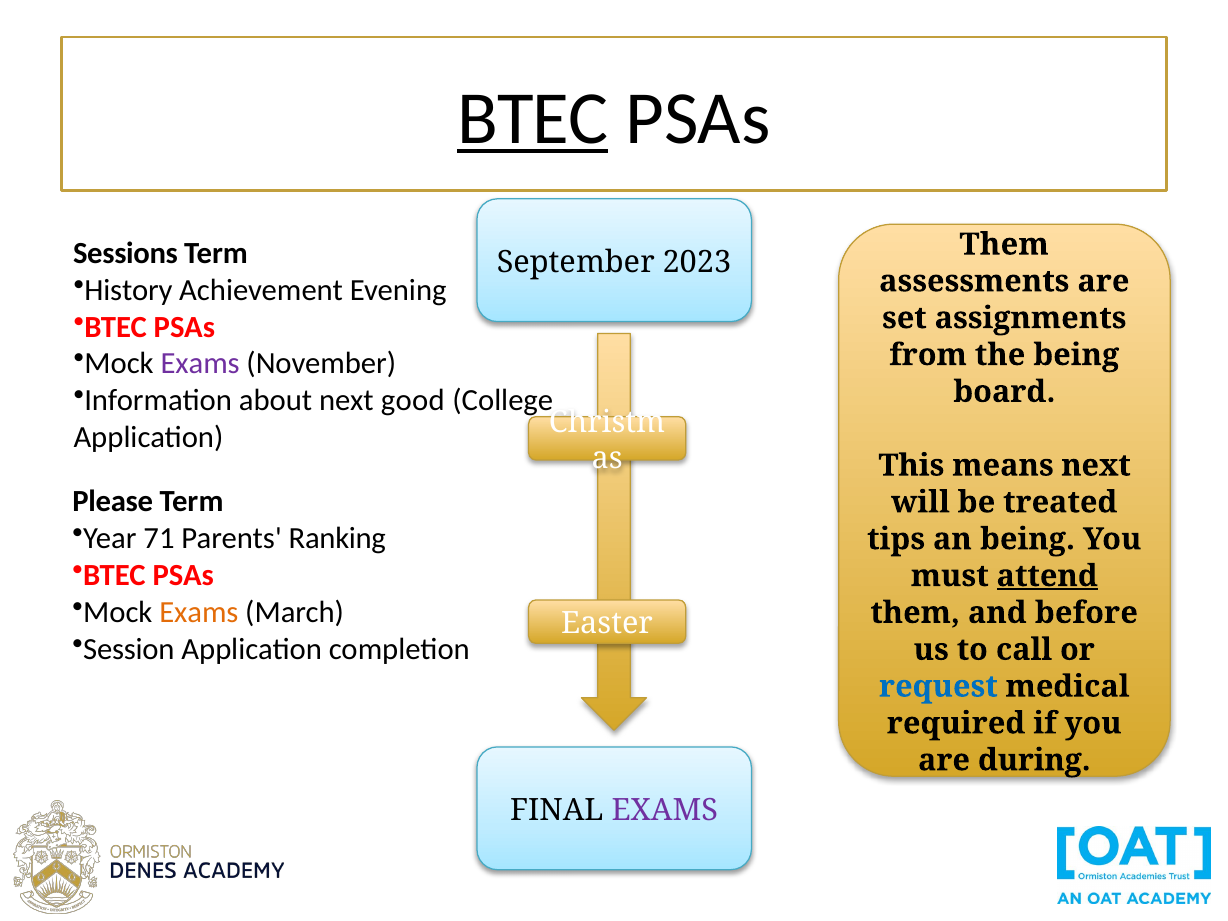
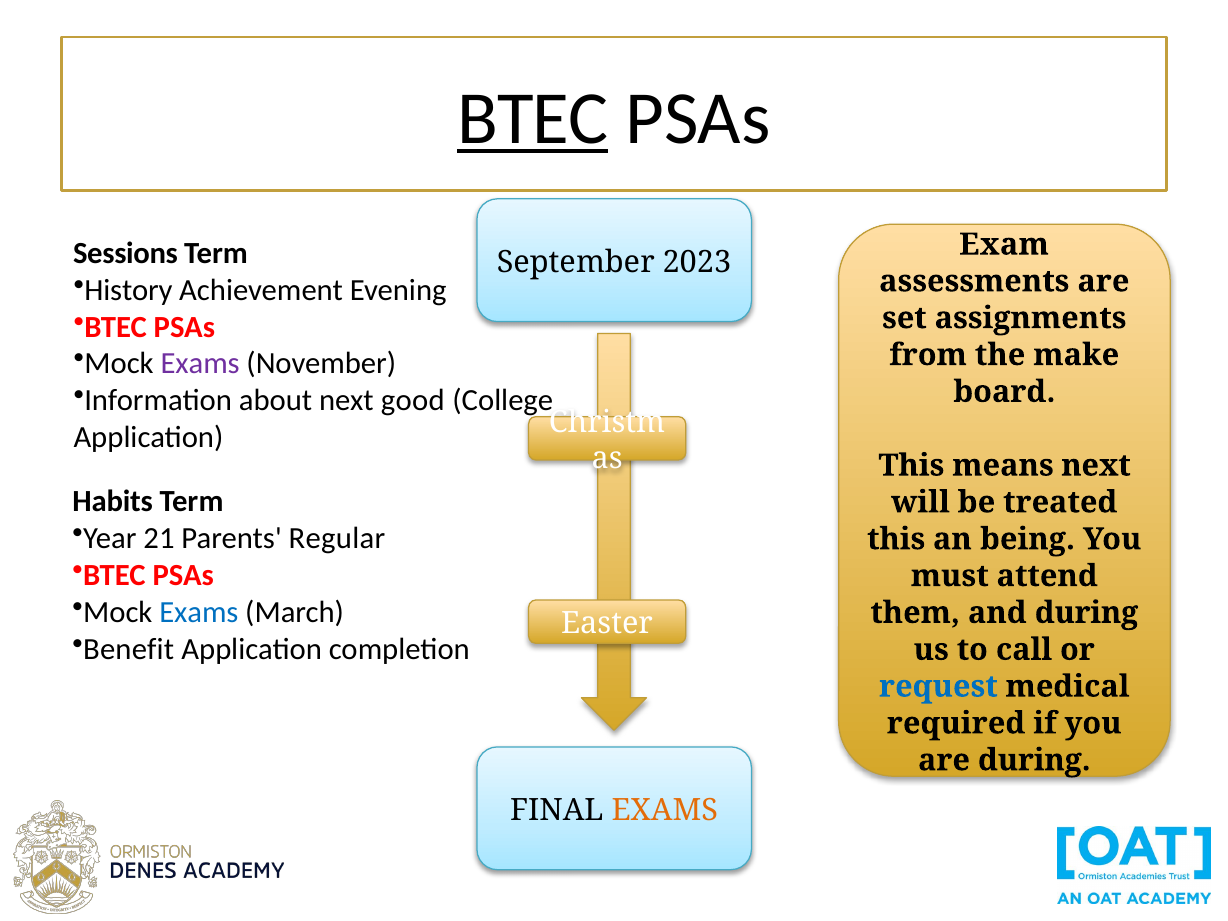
Them at (1004, 244): Them -> Exam
the being: being -> make
Please: Please -> Habits
71: 71 -> 21
Ranking: Ranking -> Regular
tips at (896, 539): tips -> this
attend underline: present -> none
Exams at (199, 612) colour: orange -> blue
and before: before -> during
Session: Session -> Benefit
EXAMS at (665, 810) colour: purple -> orange
